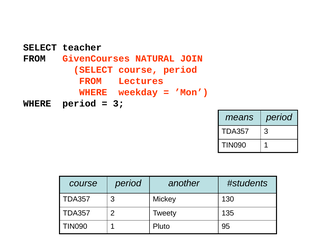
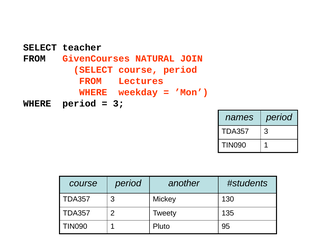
means: means -> names
